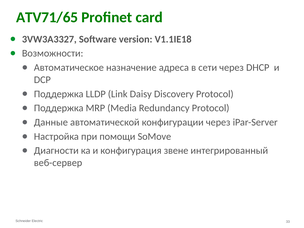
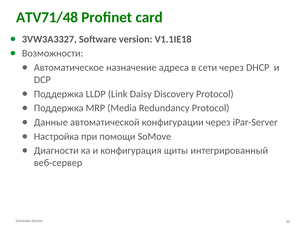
ATV71/65: ATV71/65 -> ATV71/48
звене: звене -> щиты
